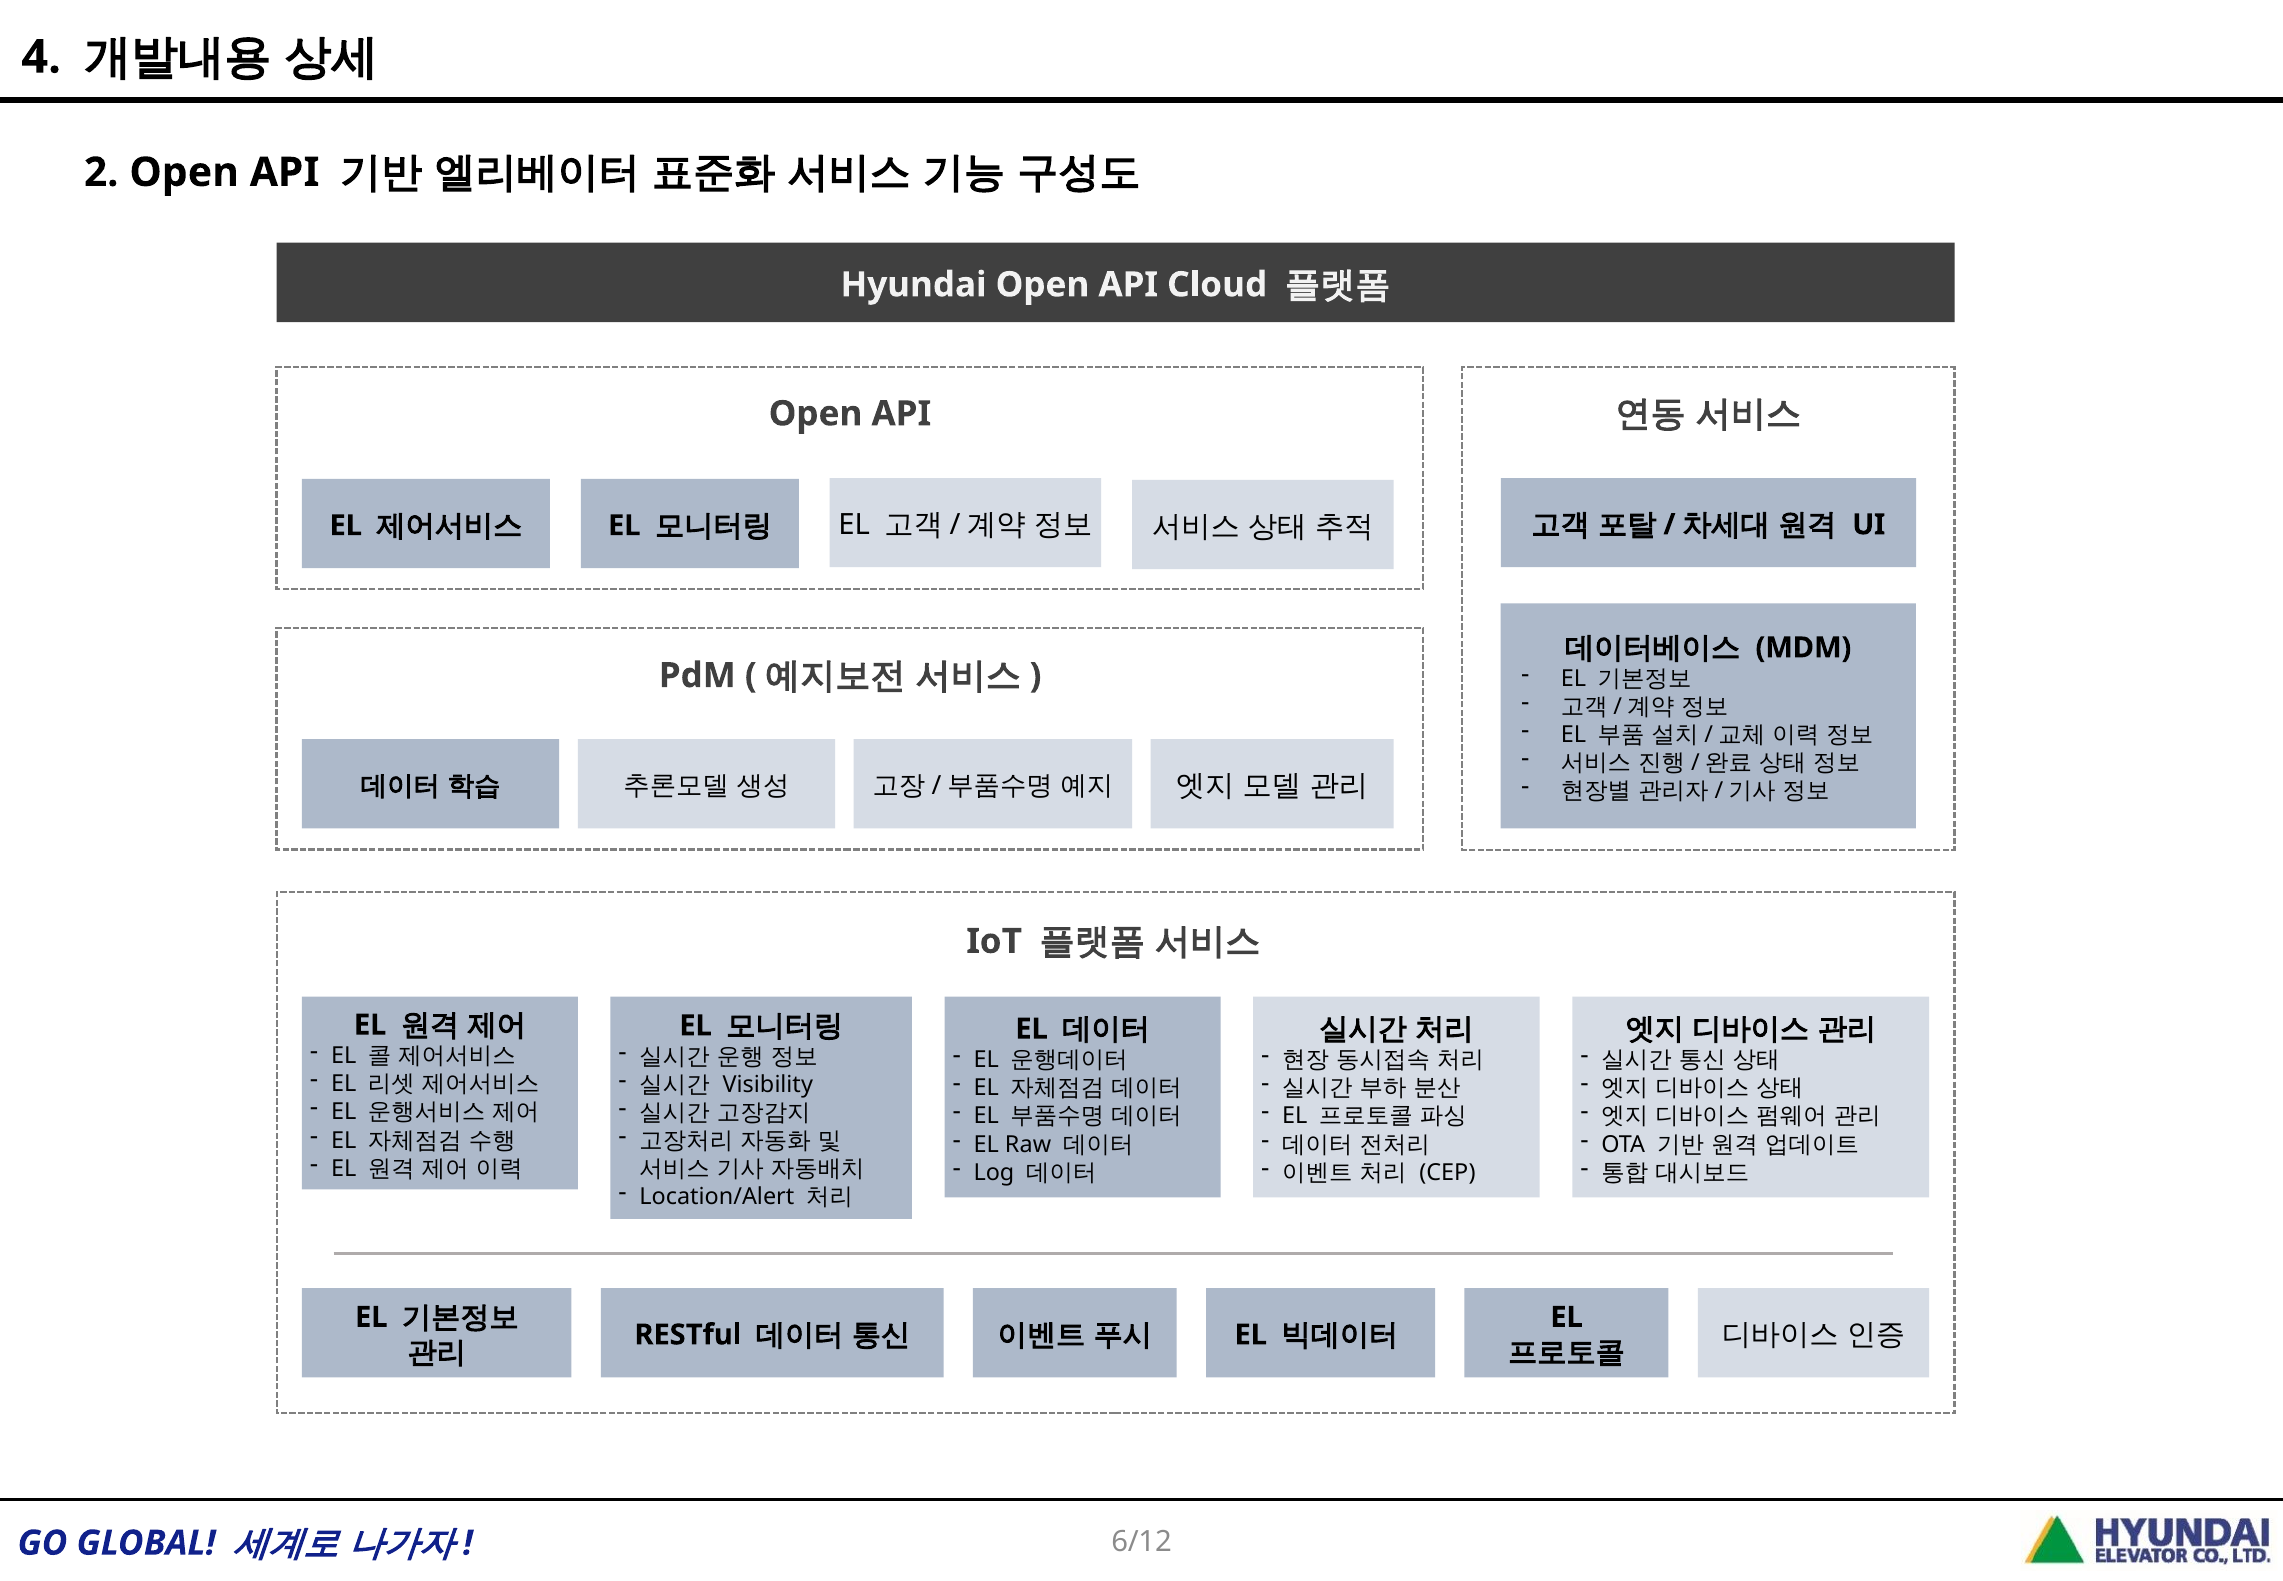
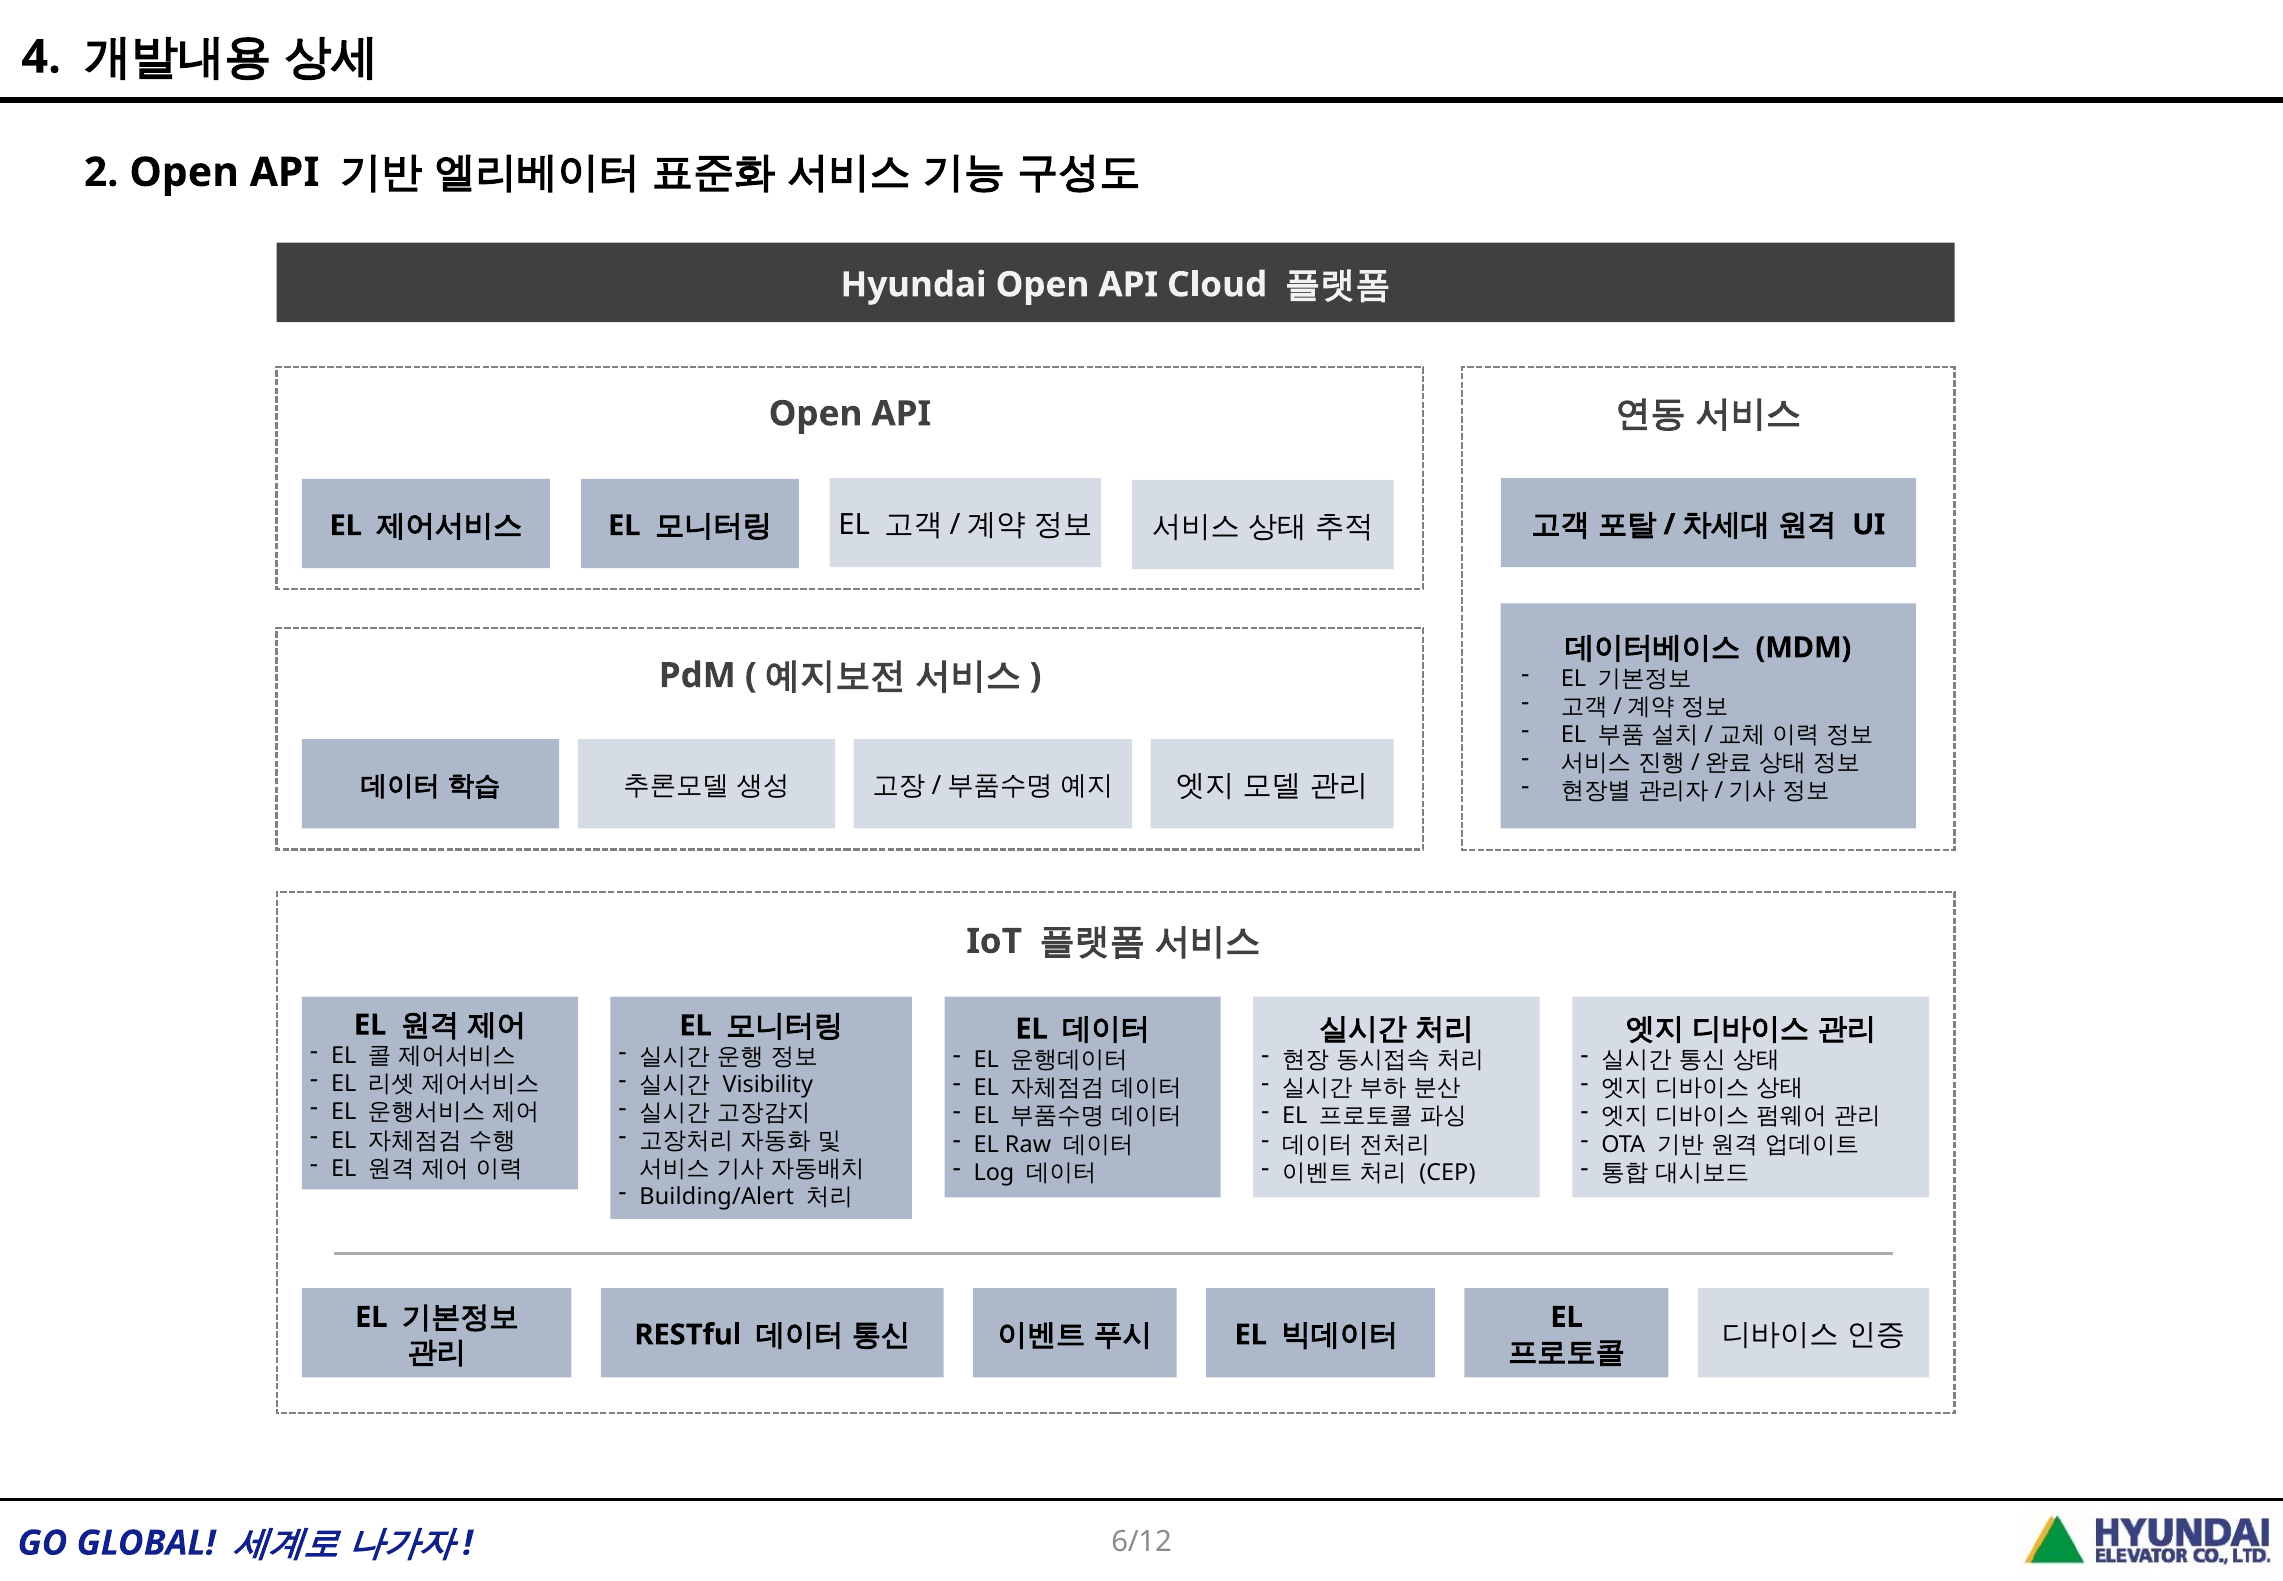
Location/Alert: Location/Alert -> Building/Alert
